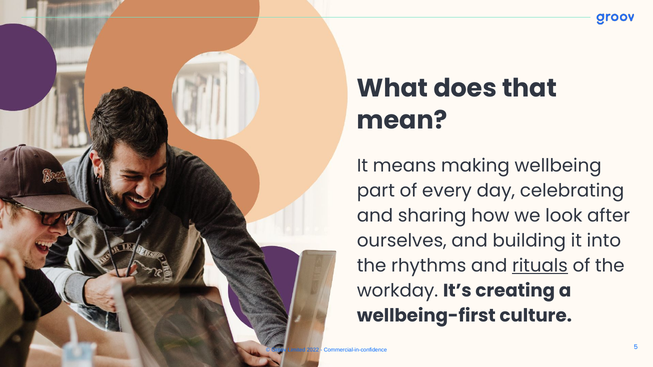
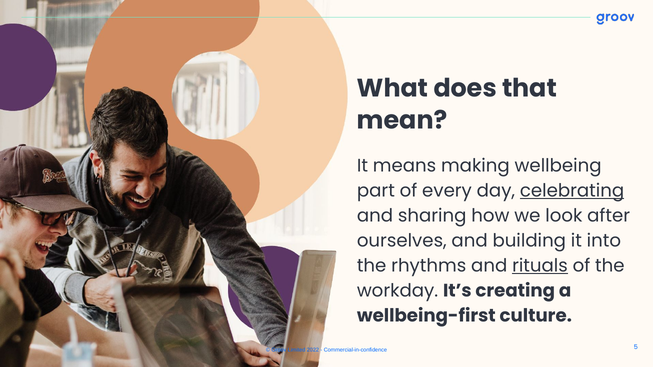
celebrating underline: none -> present
